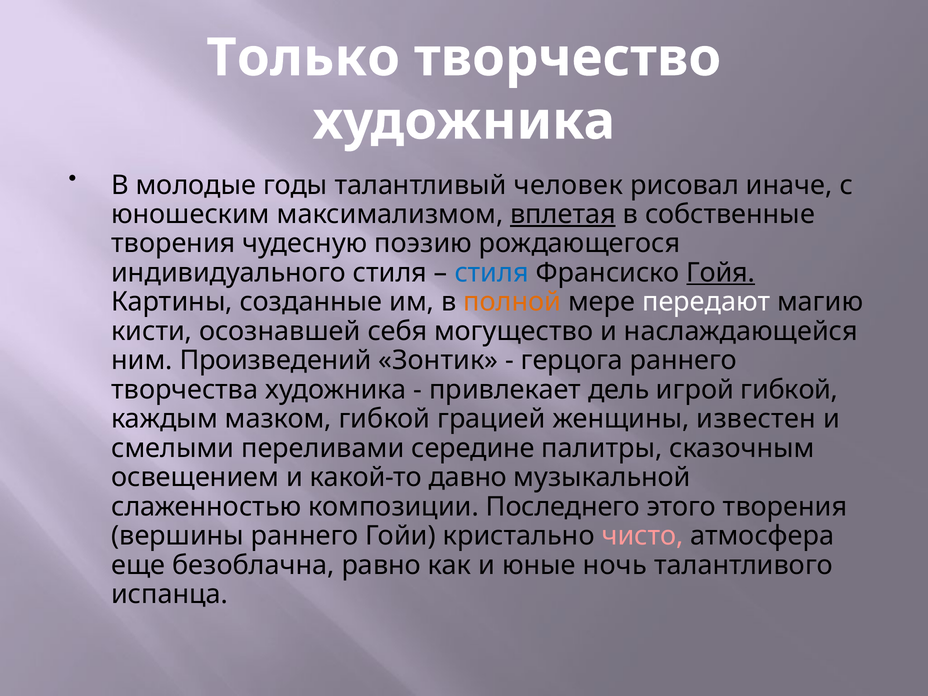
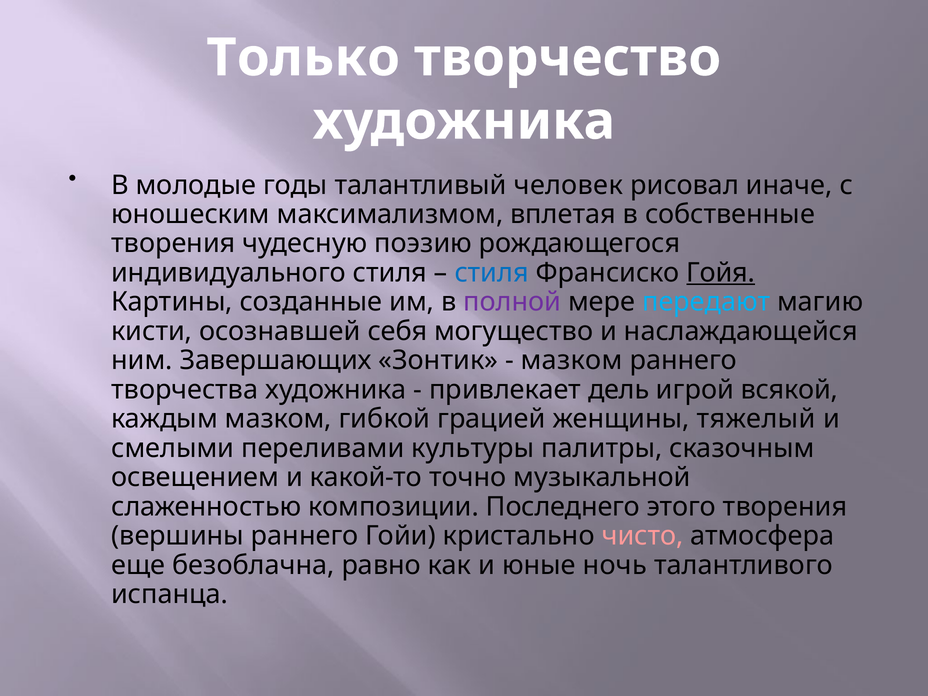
вплетая underline: present -> none
полной colour: orange -> purple
передают colour: white -> light blue
Произведений: Произведений -> Завершающих
герцога at (572, 360): герцога -> мазком
игрой гибкой: гибкой -> всякой
известен: известен -> тяжелый
середине: середине -> культуры
давно: давно -> точно
